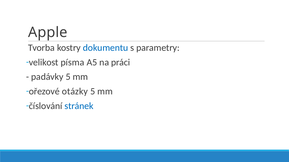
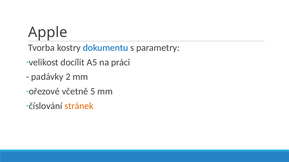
písma: písma -> docílit
padávky 5: 5 -> 2
otázky: otázky -> včetně
stránek colour: blue -> orange
